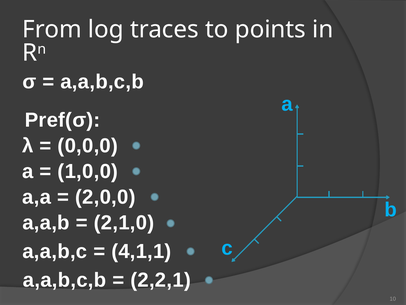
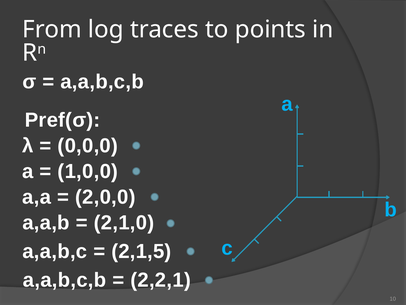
4,1,1: 4,1,1 -> 2,1,5
